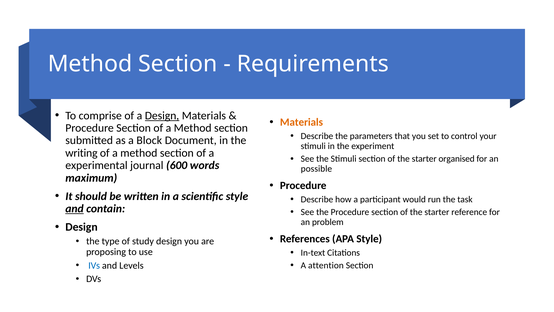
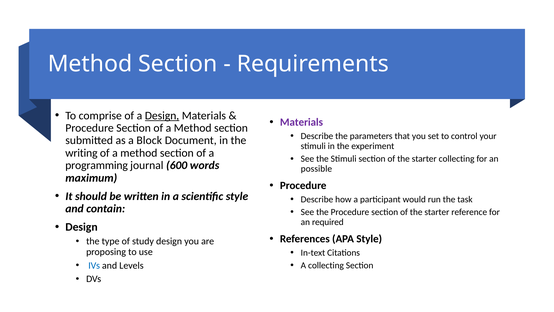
Materials at (301, 122) colour: orange -> purple
starter organised: organised -> collecting
experimental: experimental -> programming
and at (75, 208) underline: present -> none
problem: problem -> required
A attention: attention -> collecting
